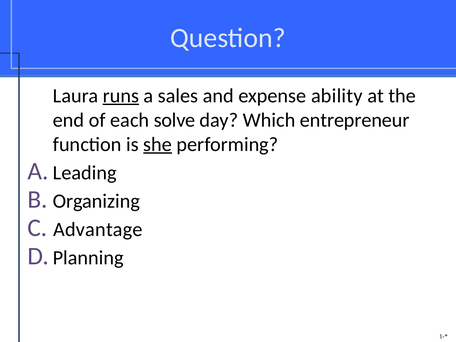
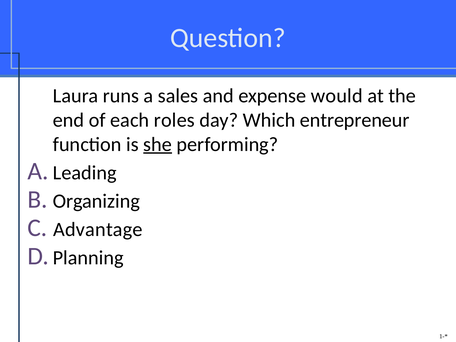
runs underline: present -> none
ability: ability -> would
solve: solve -> roles
